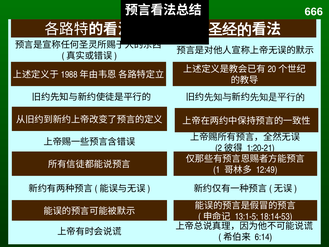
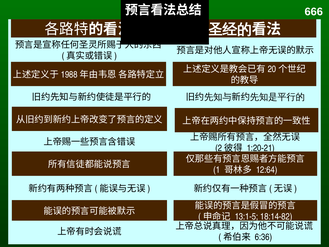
12:49: 12:49 -> 12:64
18:14-53: 18:14-53 -> 18:14-82
6:14: 6:14 -> 6:36
